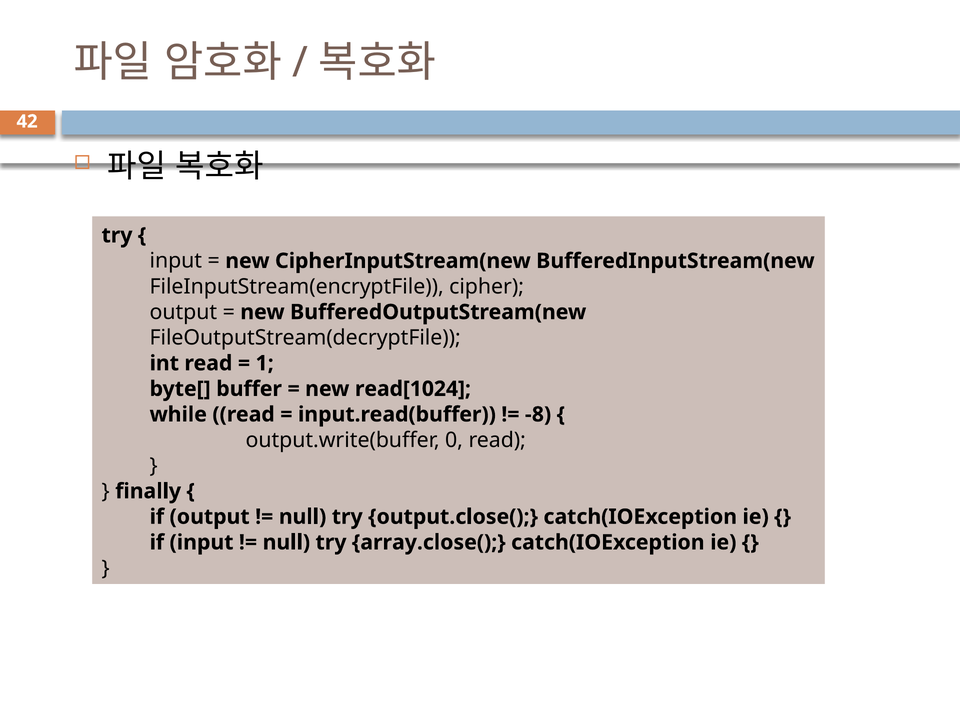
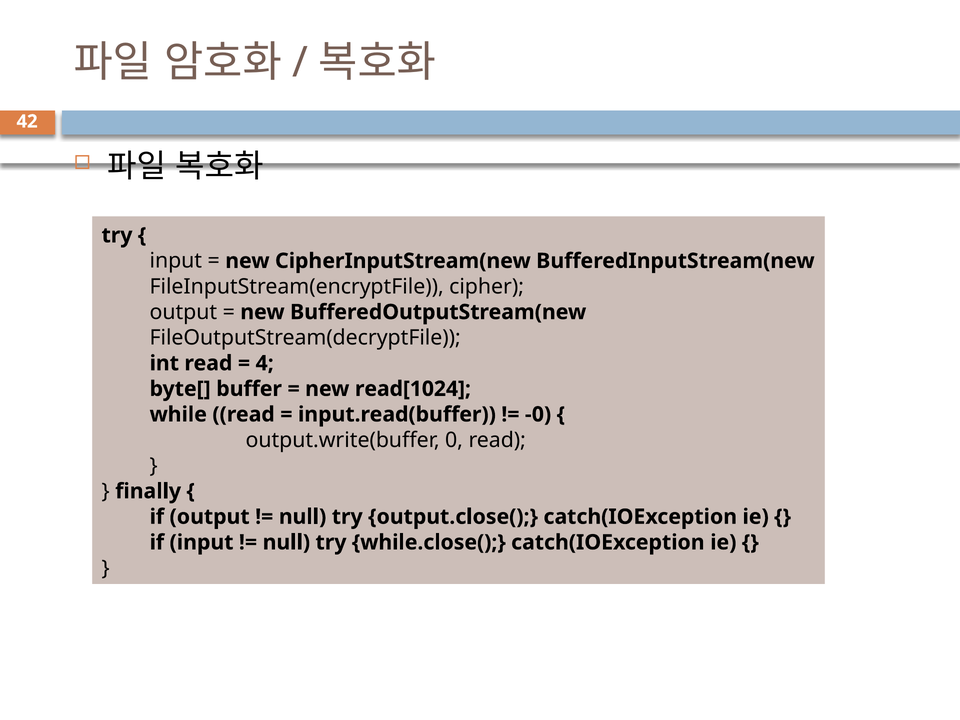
1: 1 -> 4
-8: -8 -> -0
array.close(: array.close( -> while.close(
